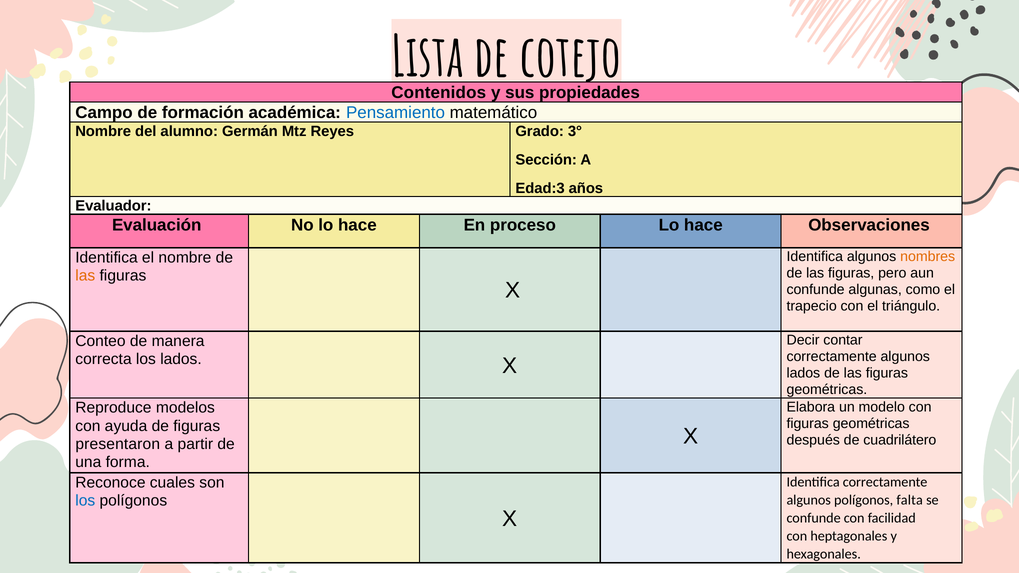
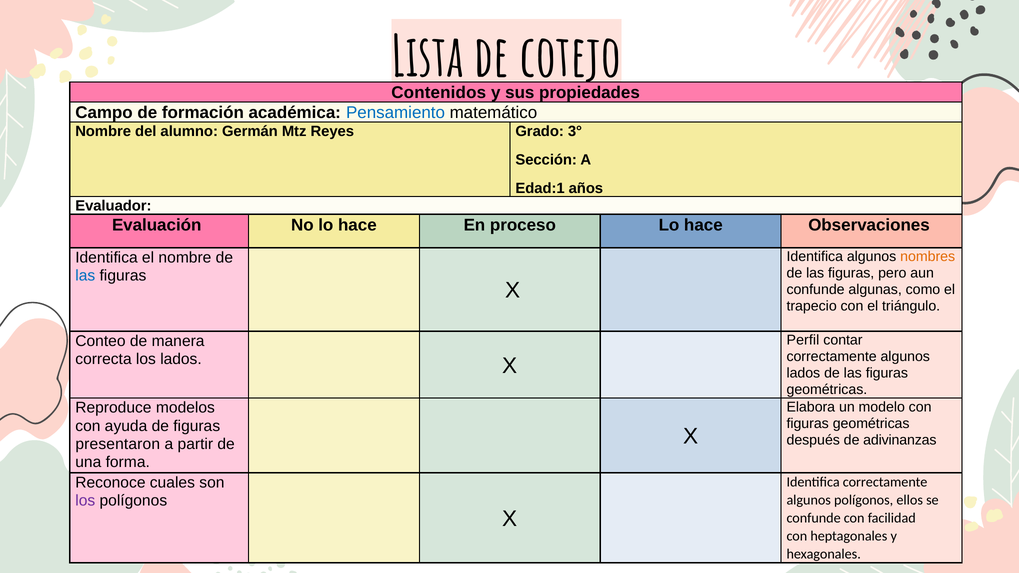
Edad:3: Edad:3 -> Edad:1
las at (85, 276) colour: orange -> blue
Decir: Decir -> Perfil
cuadrilátero: cuadrilátero -> adivinanzas
los at (85, 501) colour: blue -> purple
falta: falta -> ellos
